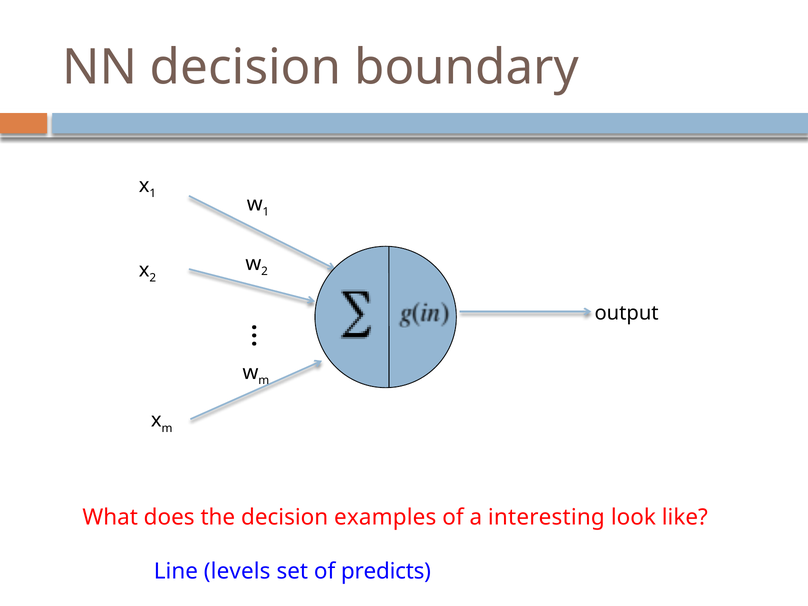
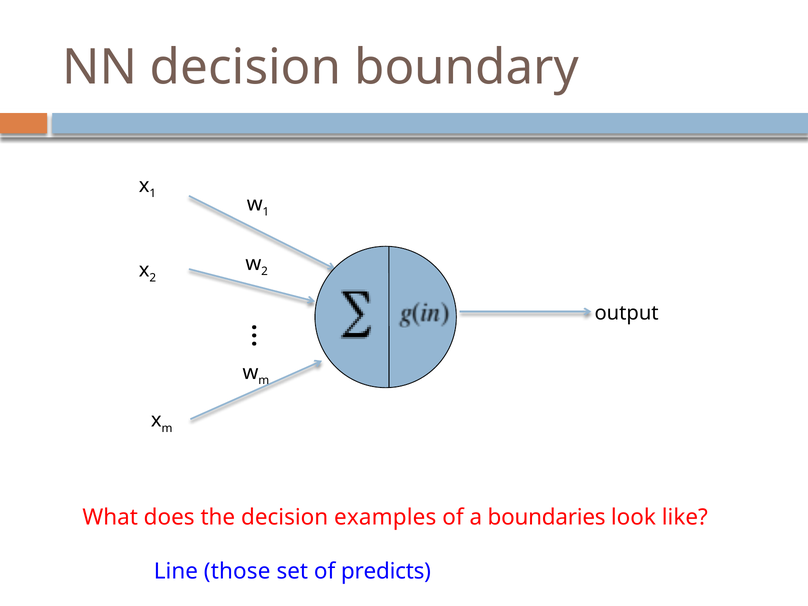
interesting: interesting -> boundaries
levels: levels -> those
